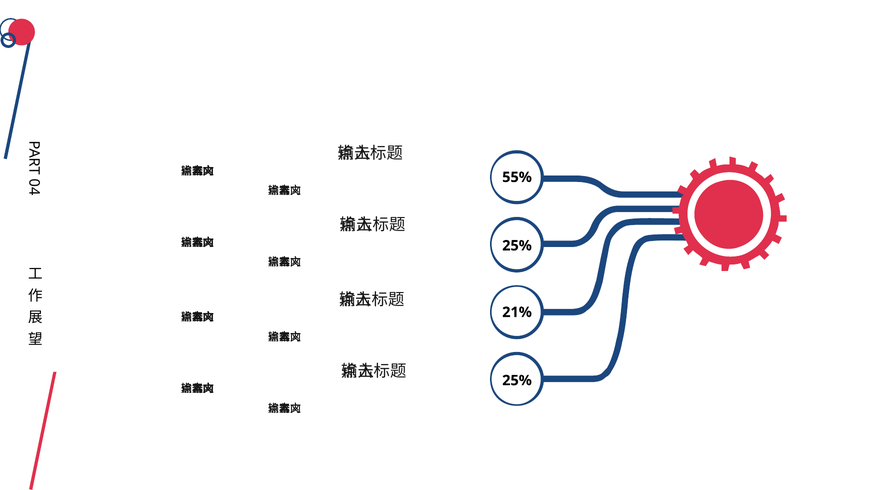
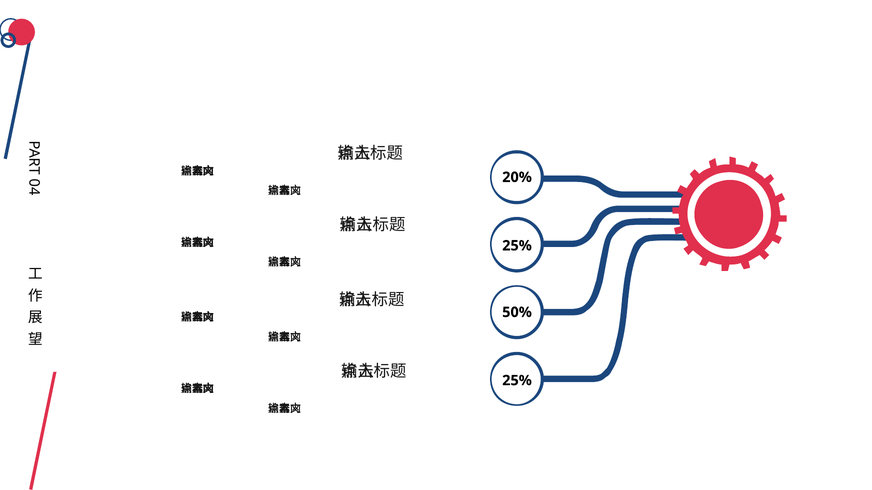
55%: 55% -> 20%
21%: 21% -> 50%
